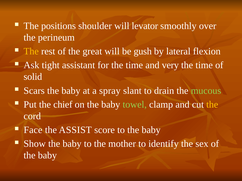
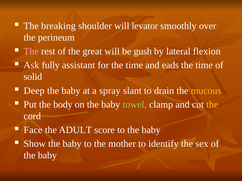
positions: positions -> breaking
The at (31, 51) colour: yellow -> pink
tight: tight -> fully
very: very -> eads
Scars: Scars -> Deep
mucous colour: light green -> yellow
chief: chief -> body
ASSIST: ASSIST -> ADULT
